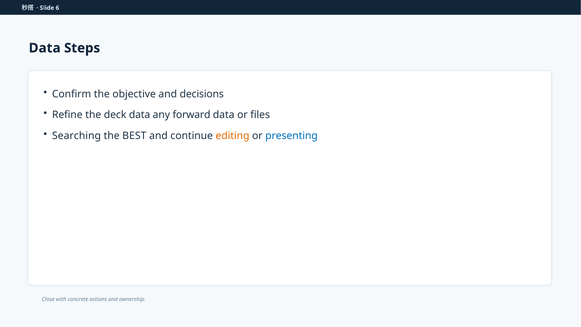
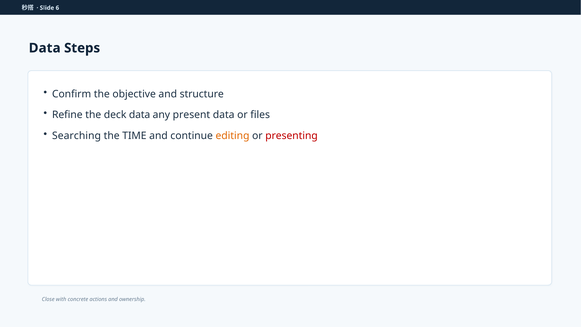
decisions: decisions -> structure
forward: forward -> present
BEST: BEST -> TIME
presenting colour: blue -> red
